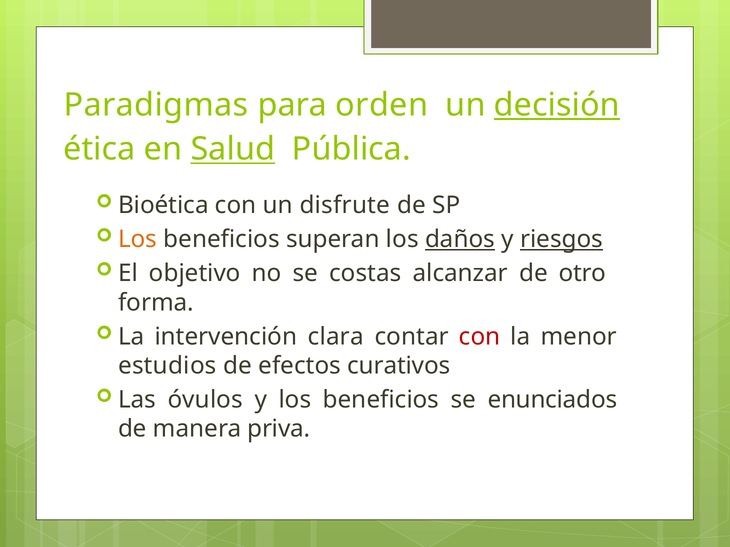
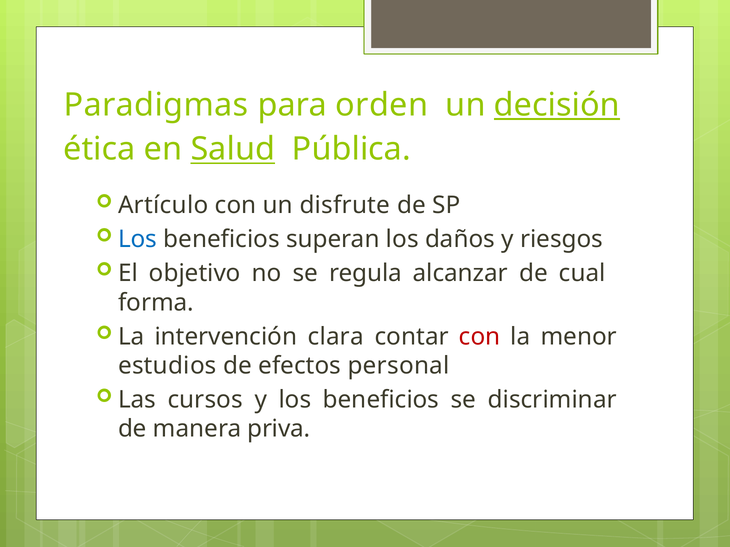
Bioética: Bioética -> Artículo
Los at (138, 240) colour: orange -> blue
daños underline: present -> none
riesgos underline: present -> none
costas: costas -> regula
otro: otro -> cual
curativos: curativos -> personal
óvulos: óvulos -> cursos
enunciados: enunciados -> discriminar
